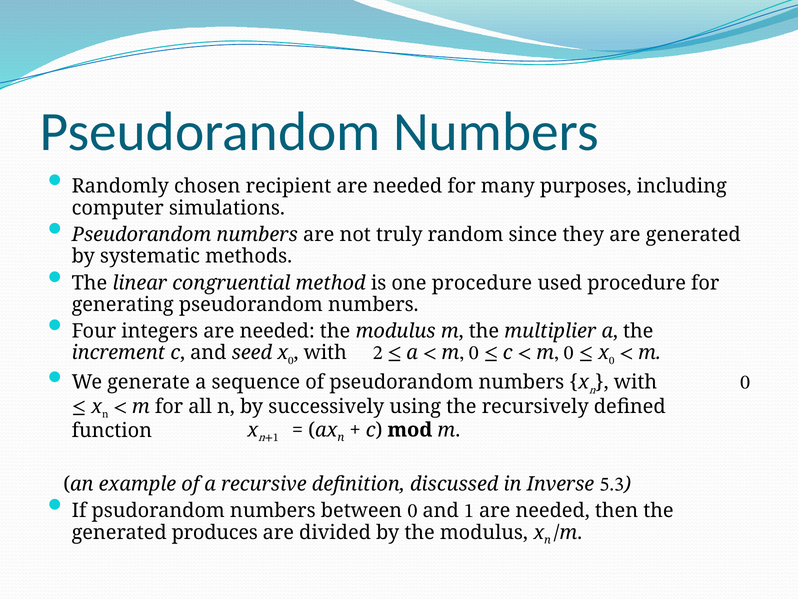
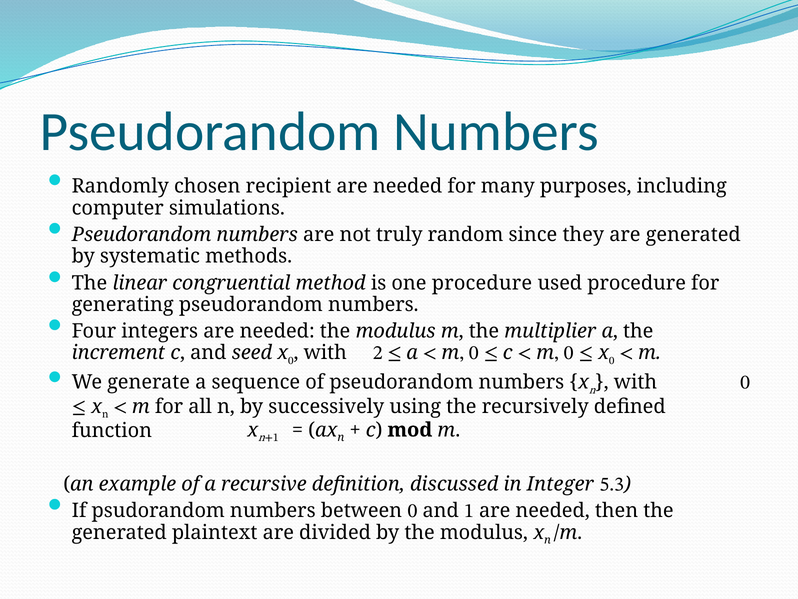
Inverse: Inverse -> Integer
produces: produces -> plaintext
